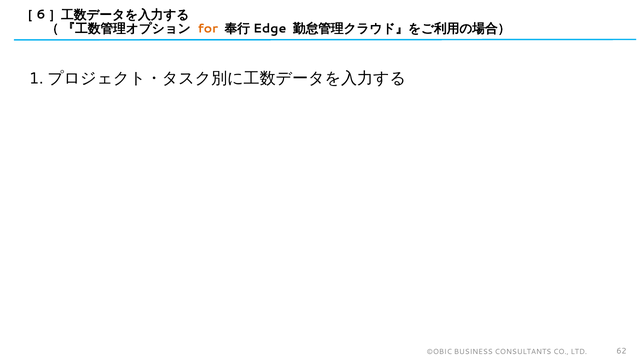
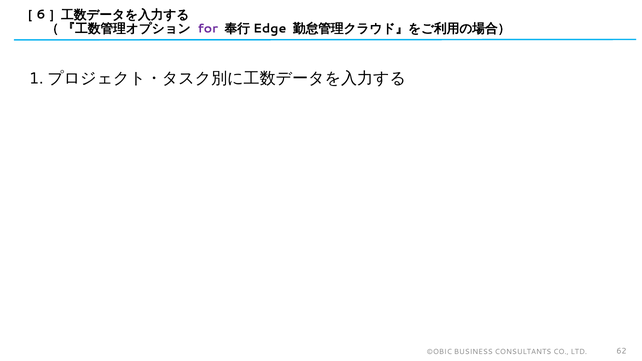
for colour: orange -> purple
